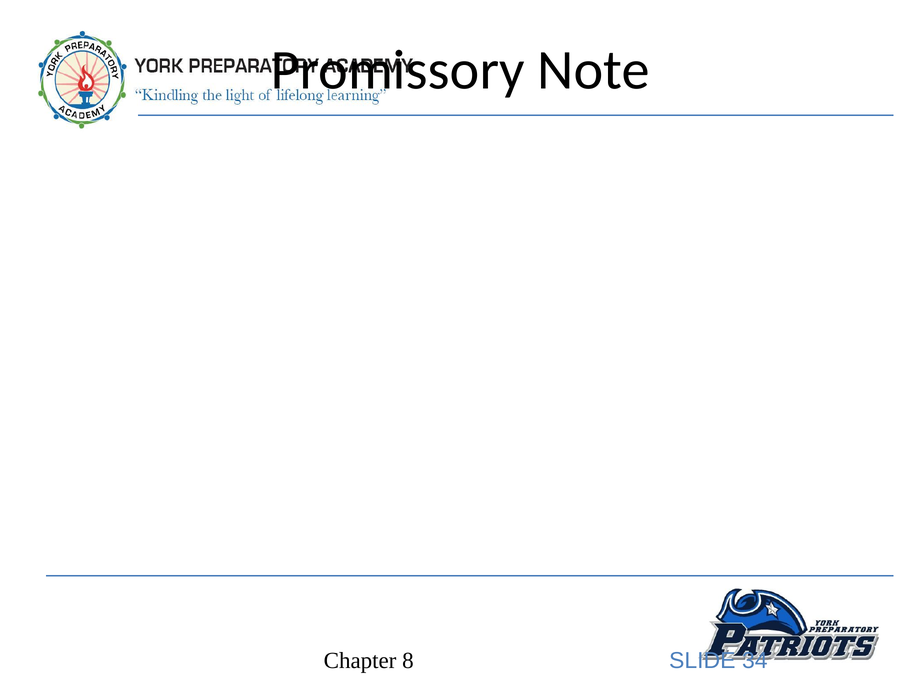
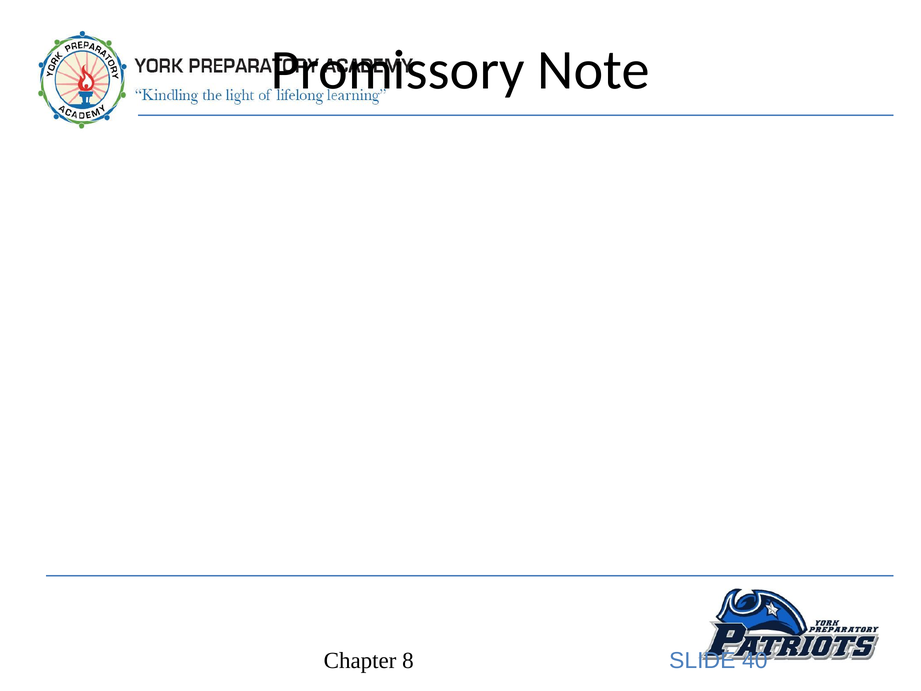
34: 34 -> 40
